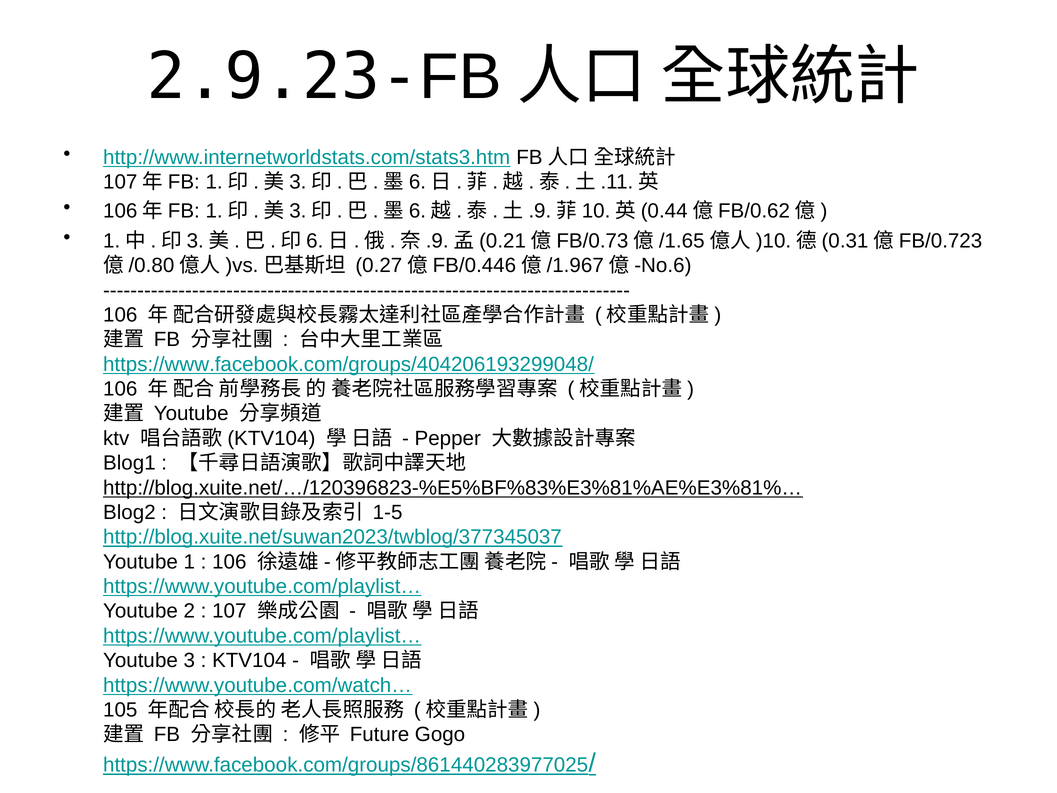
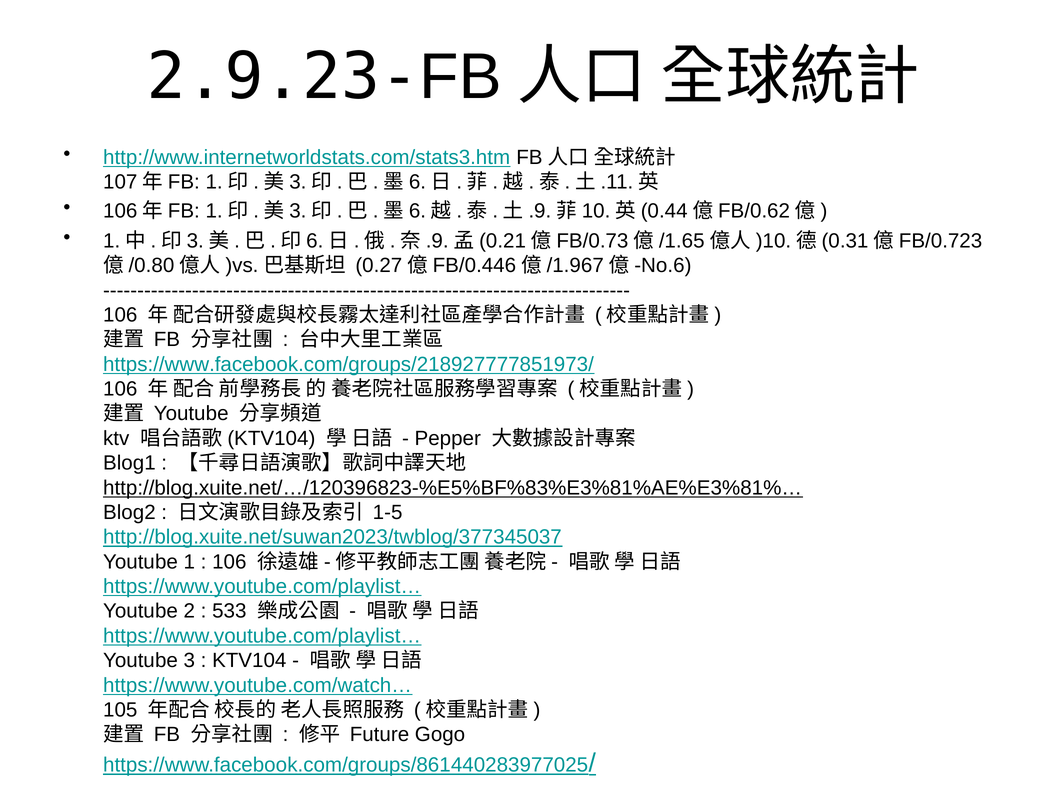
https://www.facebook.com/groups/404206193299048/: https://www.facebook.com/groups/404206193299048/ -> https://www.facebook.com/groups/218927777851973/
107: 107 -> 533
